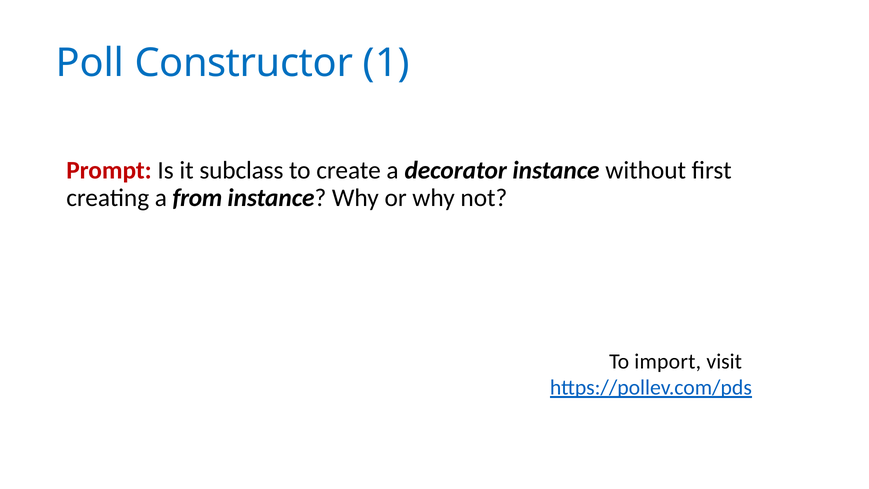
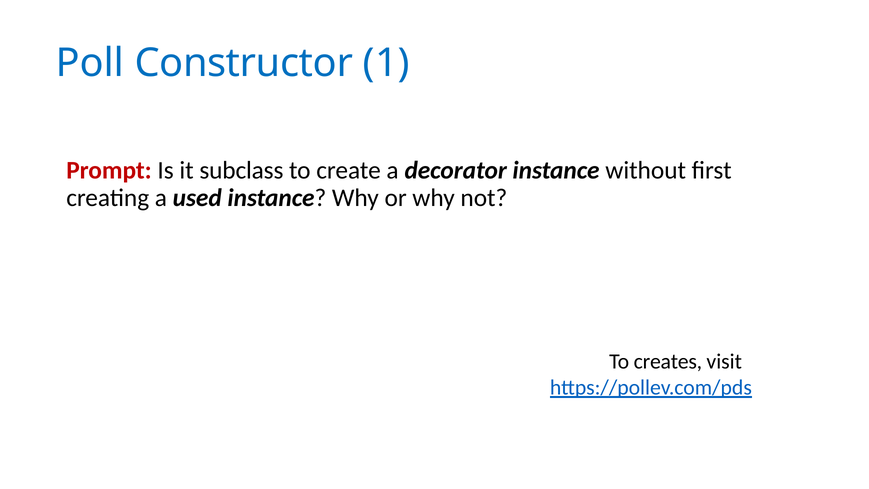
from: from -> used
import: import -> creates
